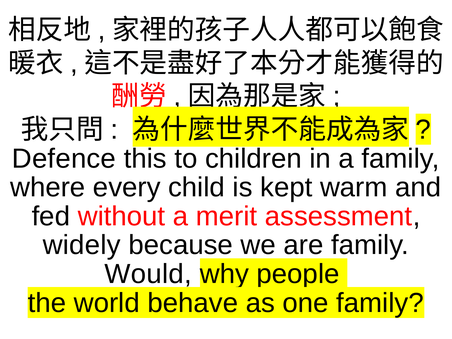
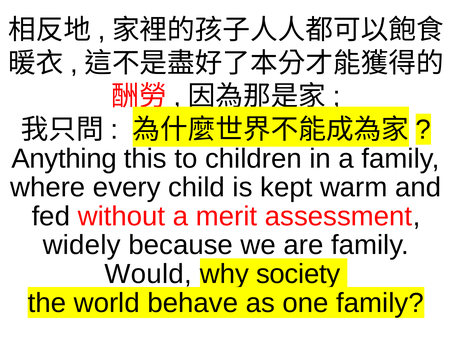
Defence: Defence -> Anything
people: people -> society
